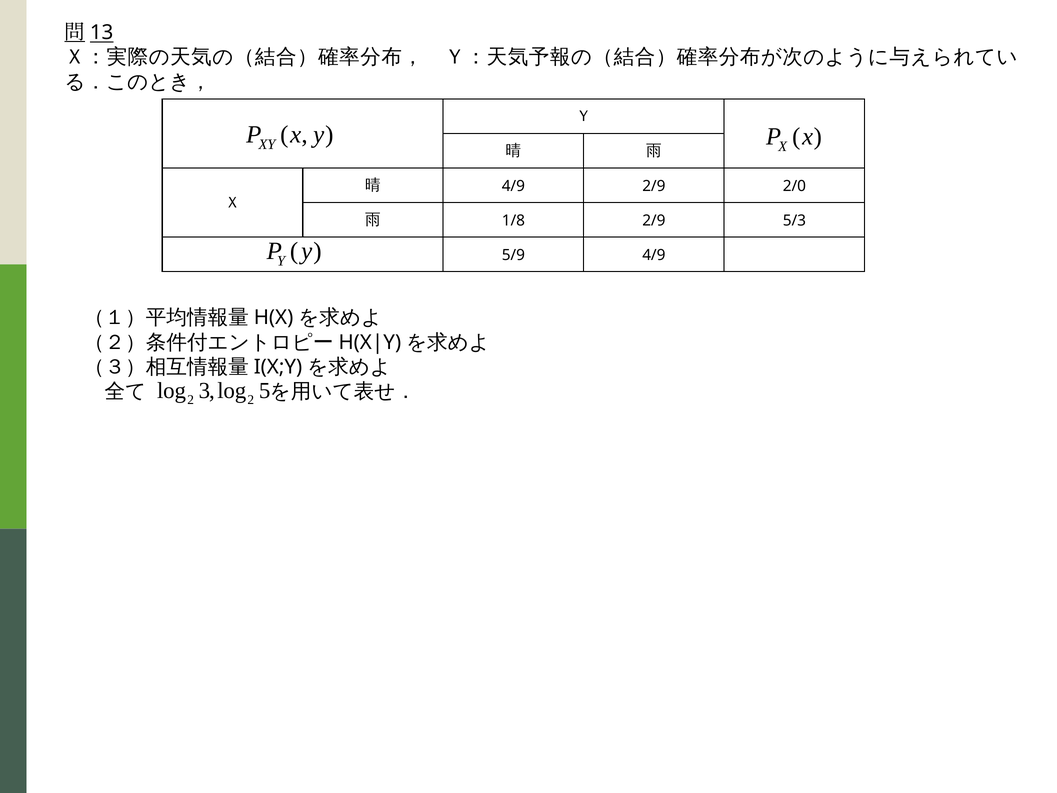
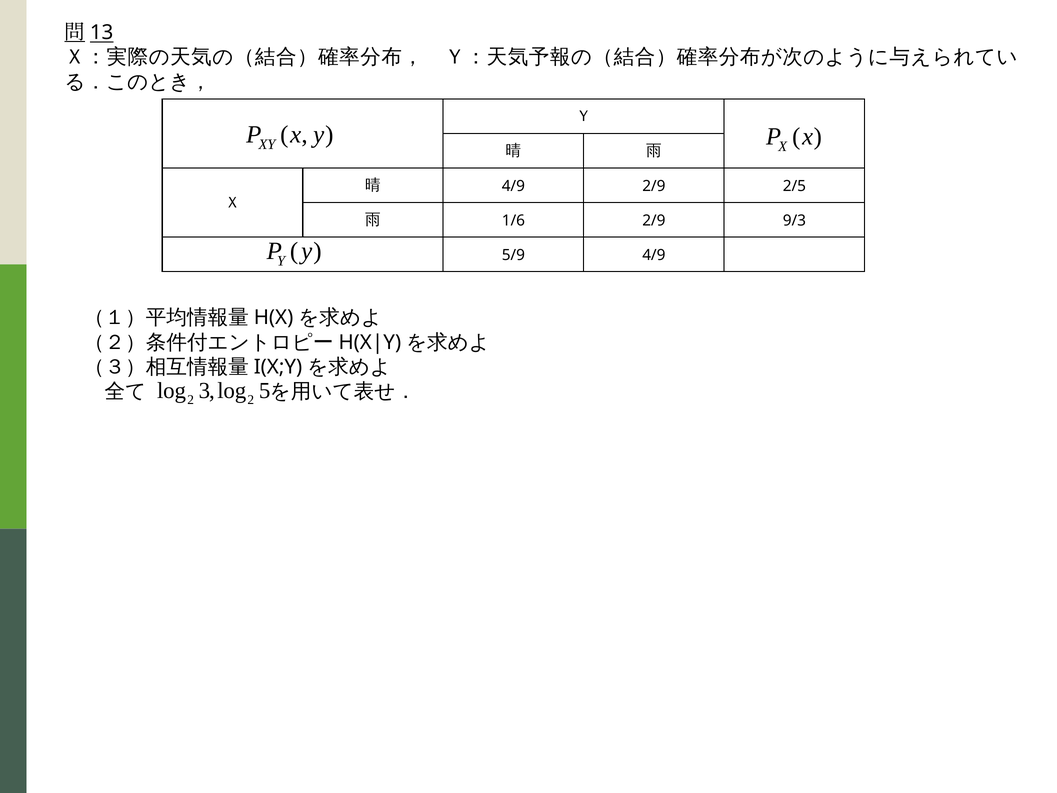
2/0: 2/0 -> 2/5
1/8: 1/8 -> 1/6
5/3: 5/3 -> 9/3
